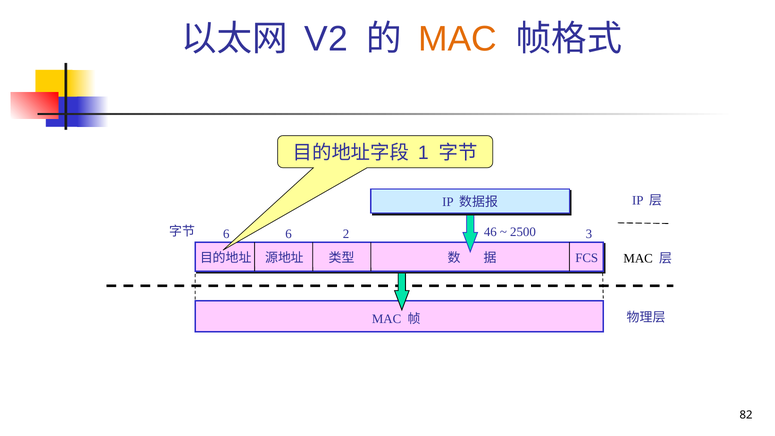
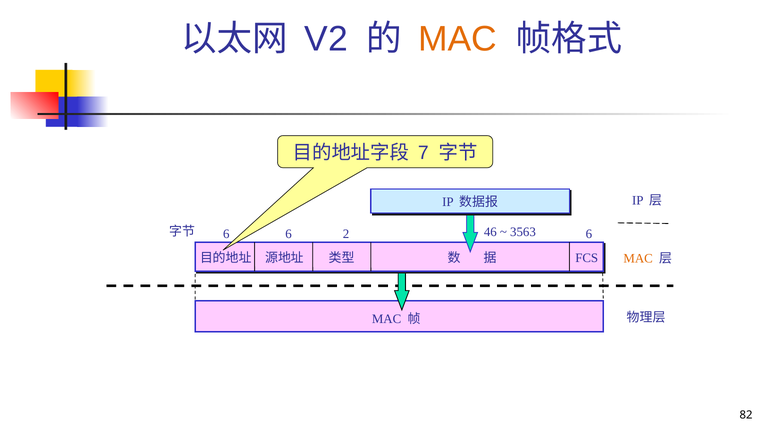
1: 1 -> 7
2500: 2500 -> 3563
3 at (589, 234): 3 -> 6
MAC at (638, 258) colour: black -> orange
